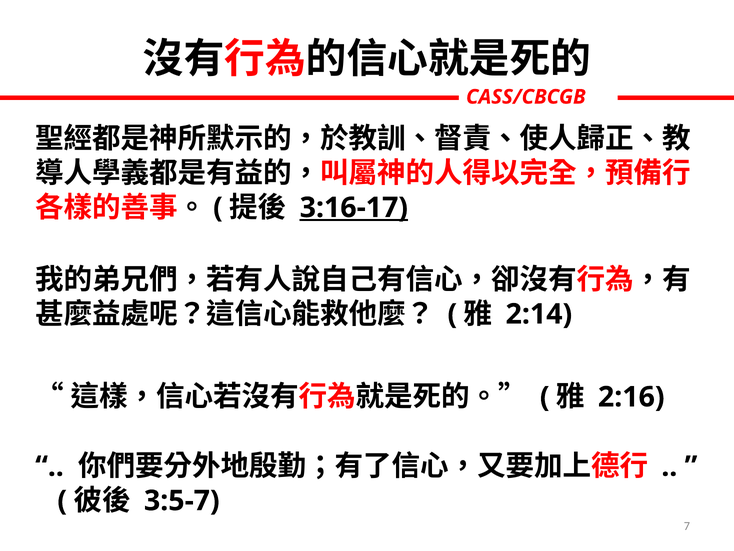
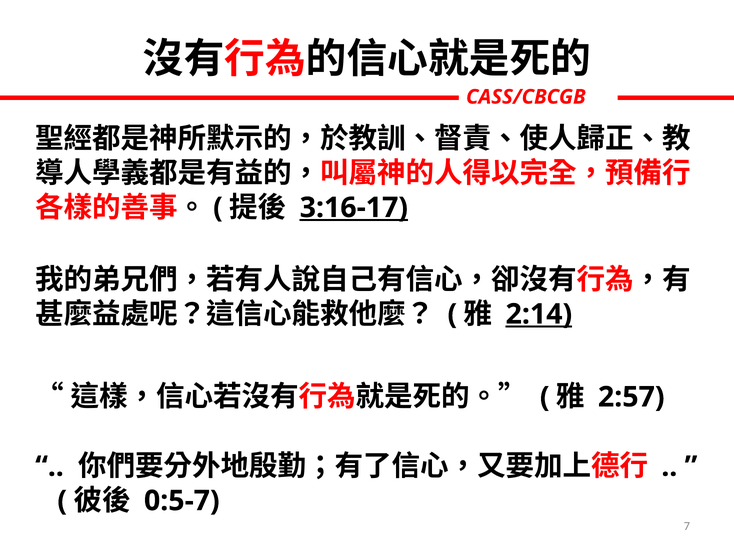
2:14 underline: none -> present
2:16: 2:16 -> 2:57
3:5-7: 3:5-7 -> 0:5-7
